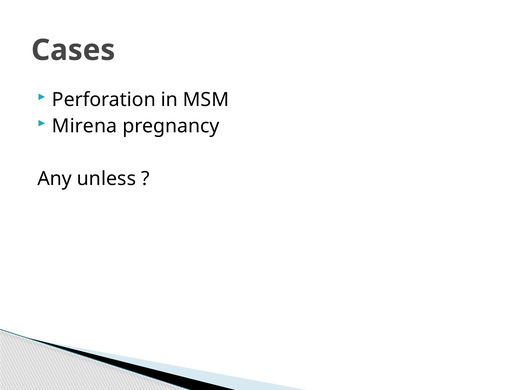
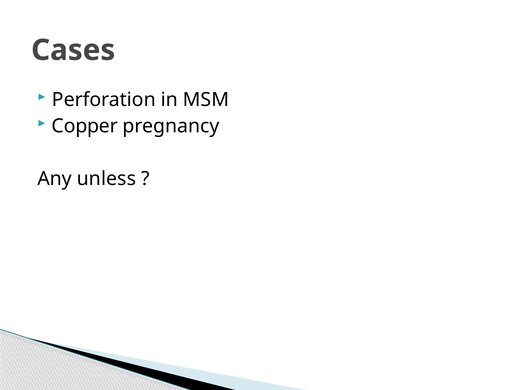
Mirena: Mirena -> Copper
